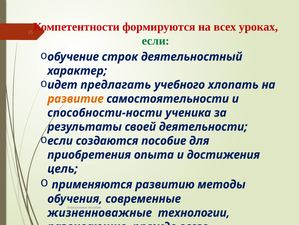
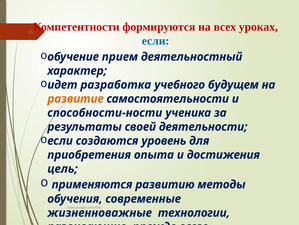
если at (156, 41) colour: green -> blue
строк: строк -> прием
предлагать: предлагать -> разработка
хлопать: хлопать -> будущем
создаются пособие: пособие -> уровень
